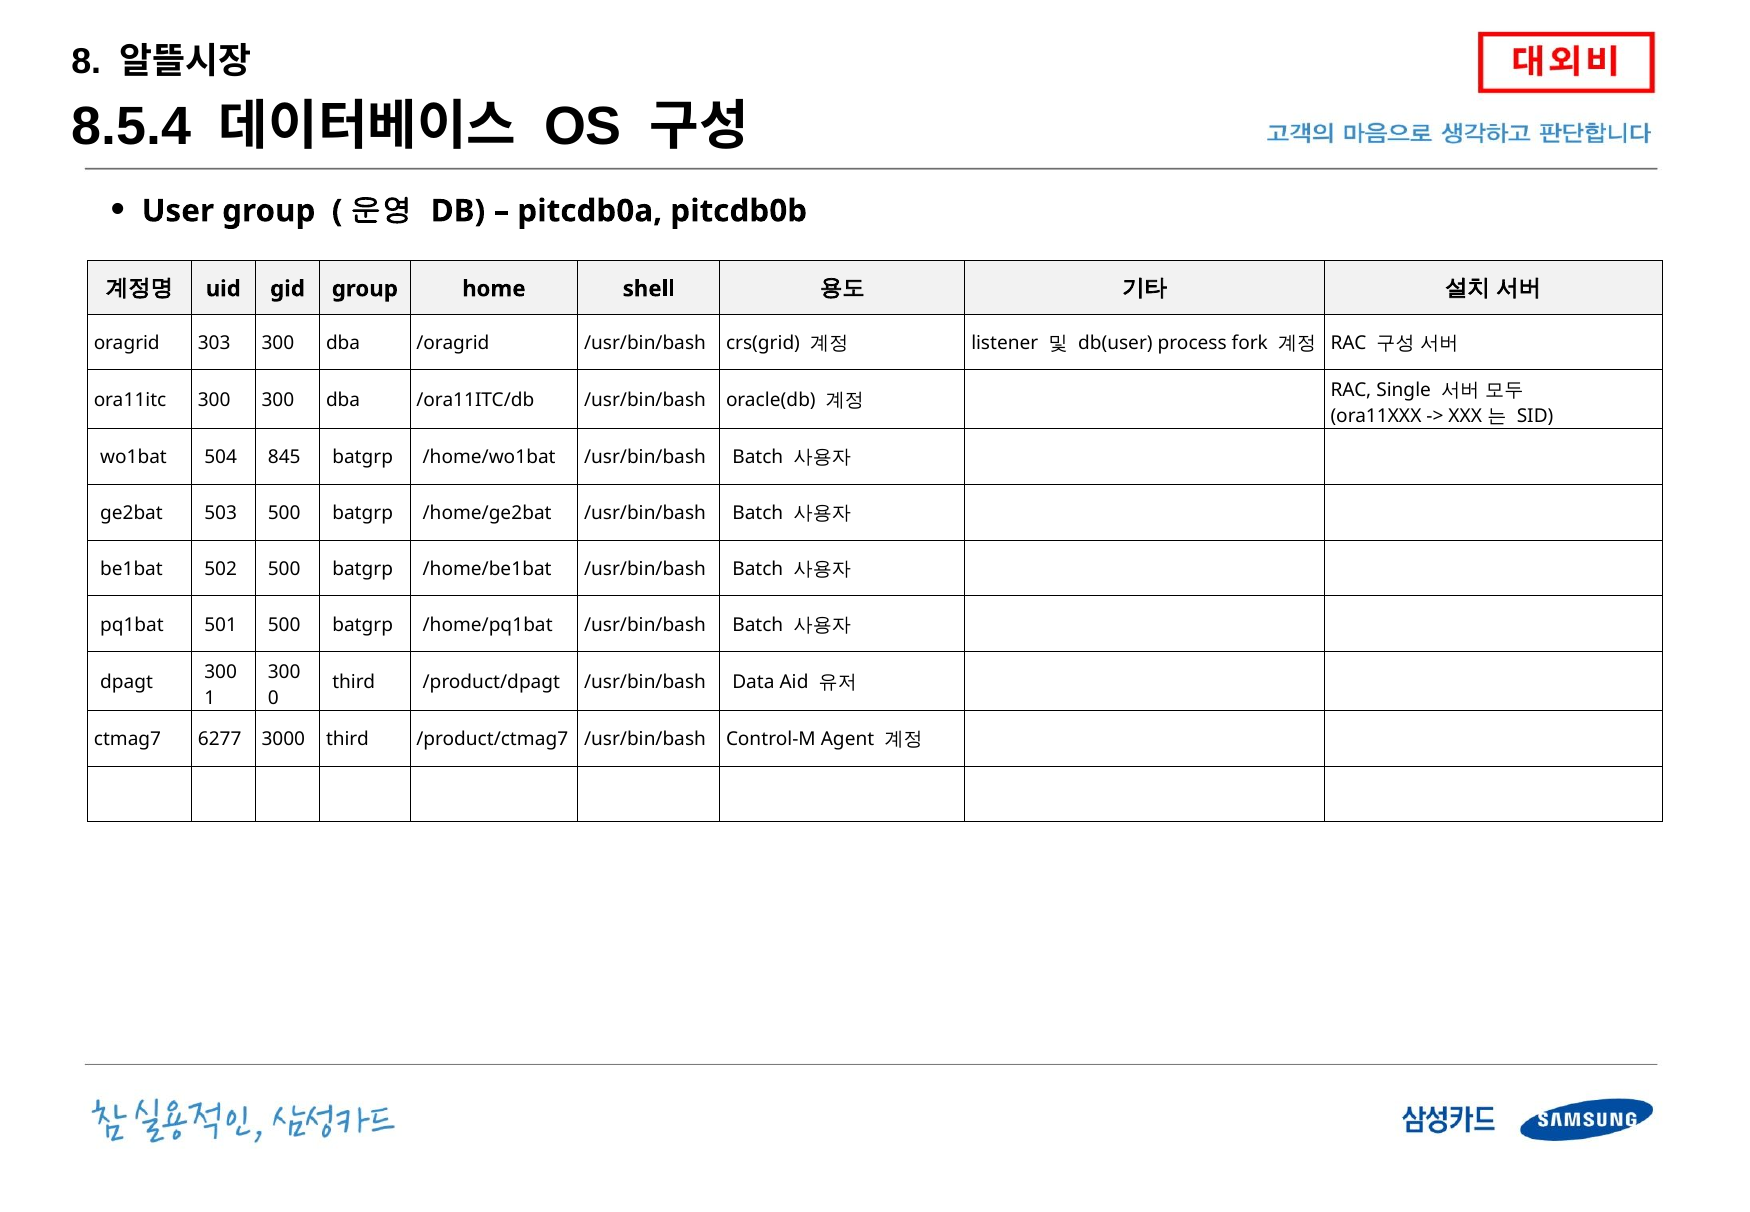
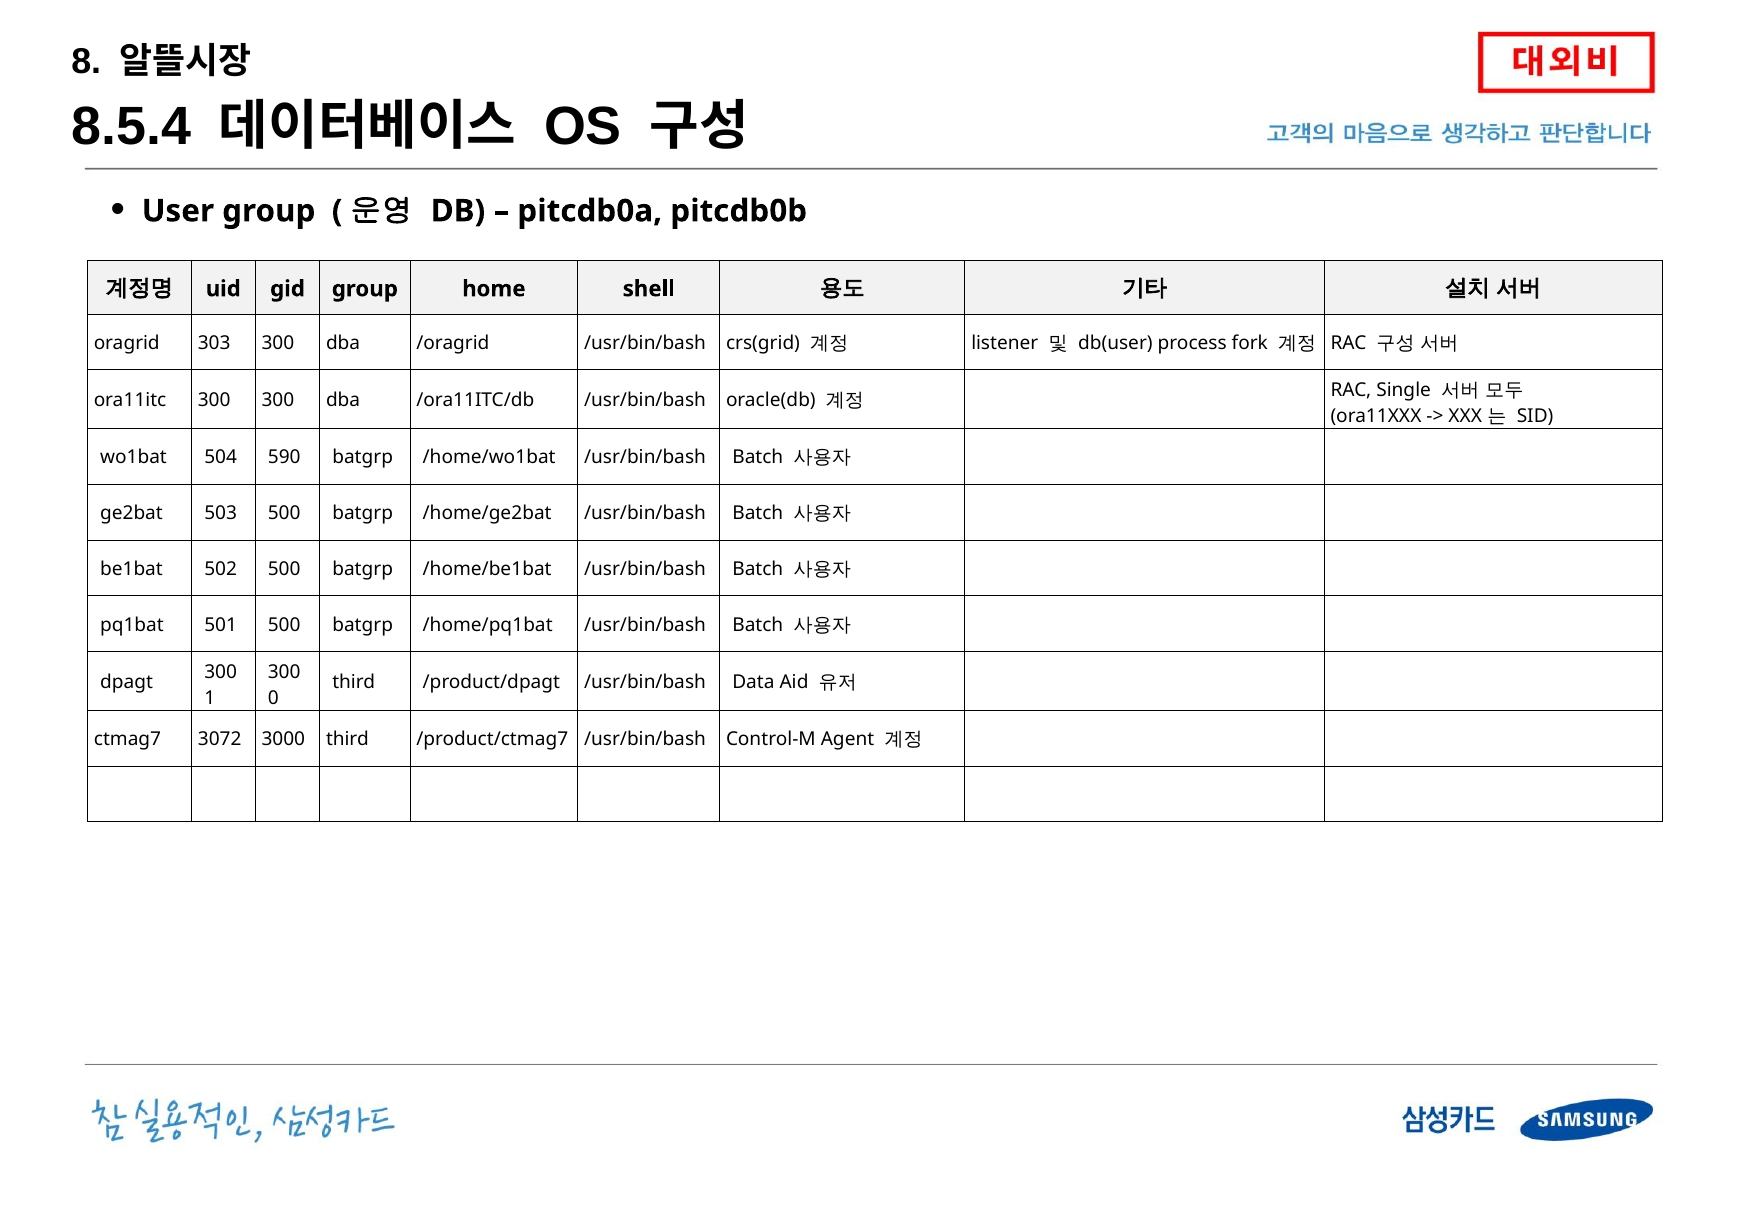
845: 845 -> 590
6277: 6277 -> 3072
